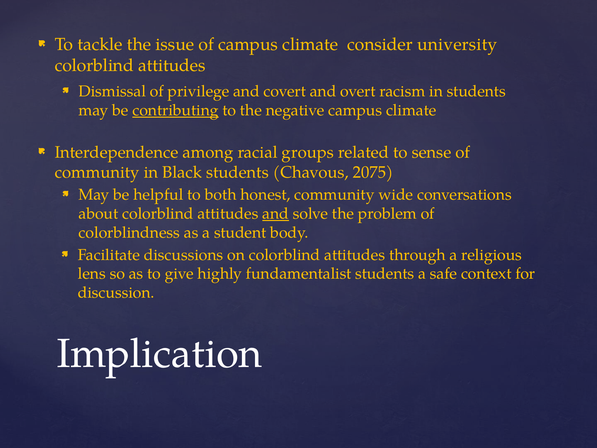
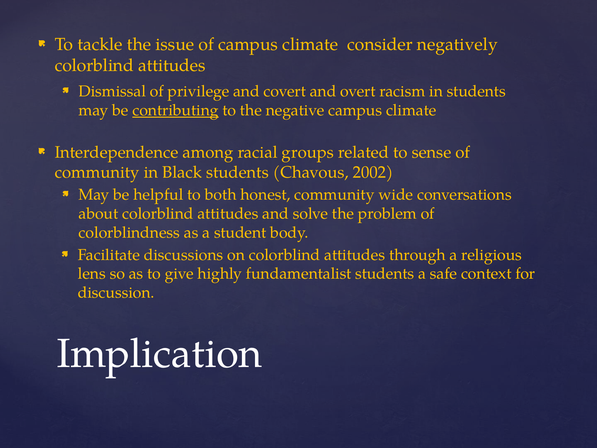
university: university -> negatively
2075: 2075 -> 2002
and at (276, 214) underline: present -> none
